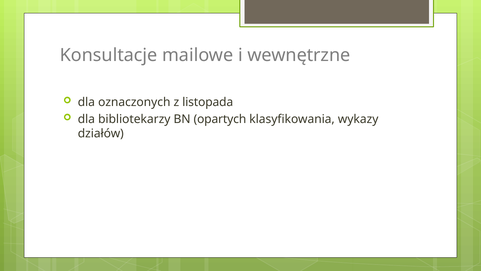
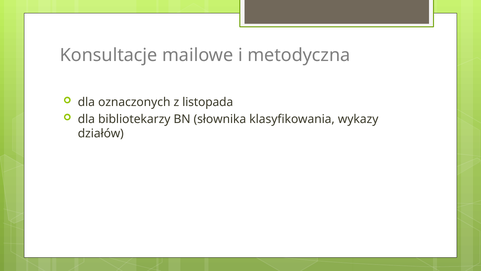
wewnętrzne: wewnętrzne -> metodyczna
opartych: opartych -> słownika
